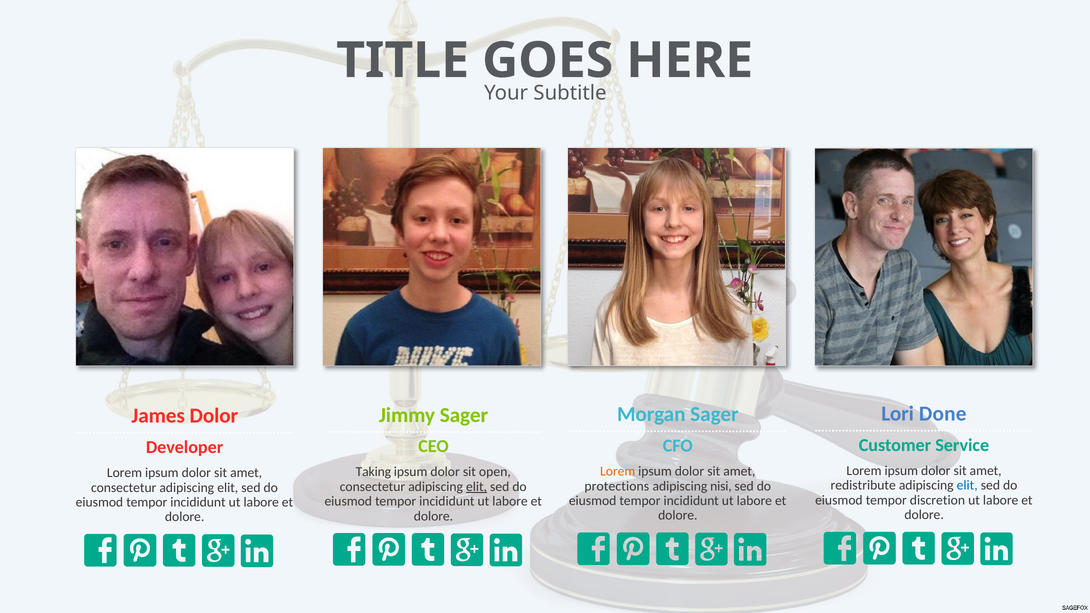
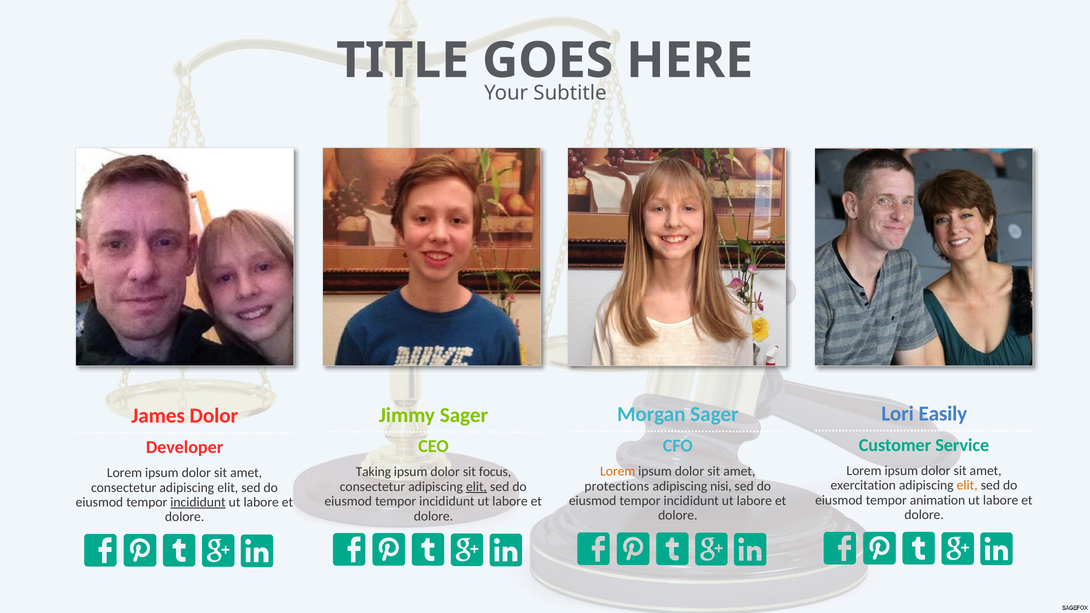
Done: Done -> Easily
open: open -> focus
redistribute: redistribute -> exercitation
elit at (967, 486) colour: blue -> orange
discretion: discretion -> animation
incididunt at (198, 502) underline: none -> present
